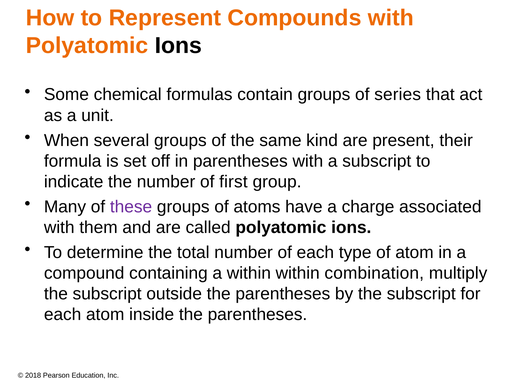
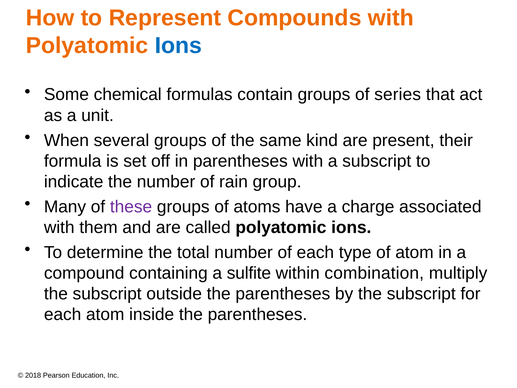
Ions at (178, 46) colour: black -> blue
first: first -> rain
a within: within -> sulfite
